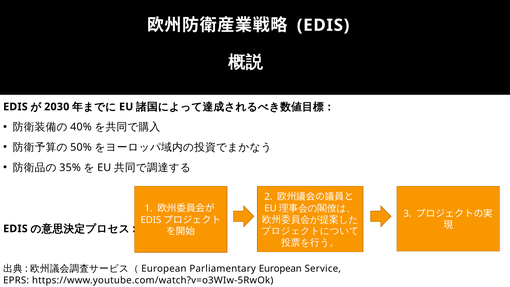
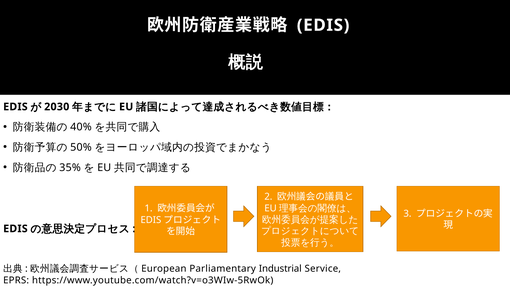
Parliamentary European: European -> Industrial
